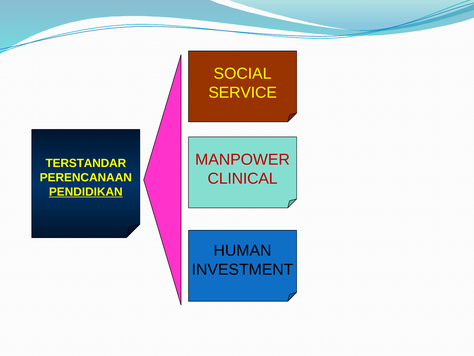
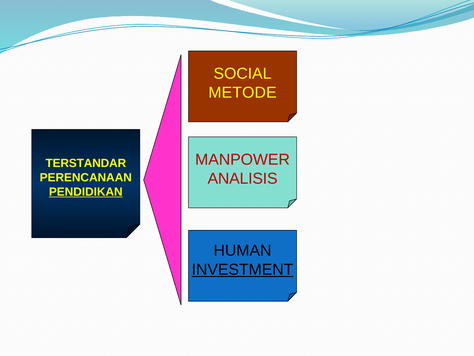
SERVICE: SERVICE -> METODE
CLINICAL: CLINICAL -> ANALISIS
INVESTMENT underline: none -> present
